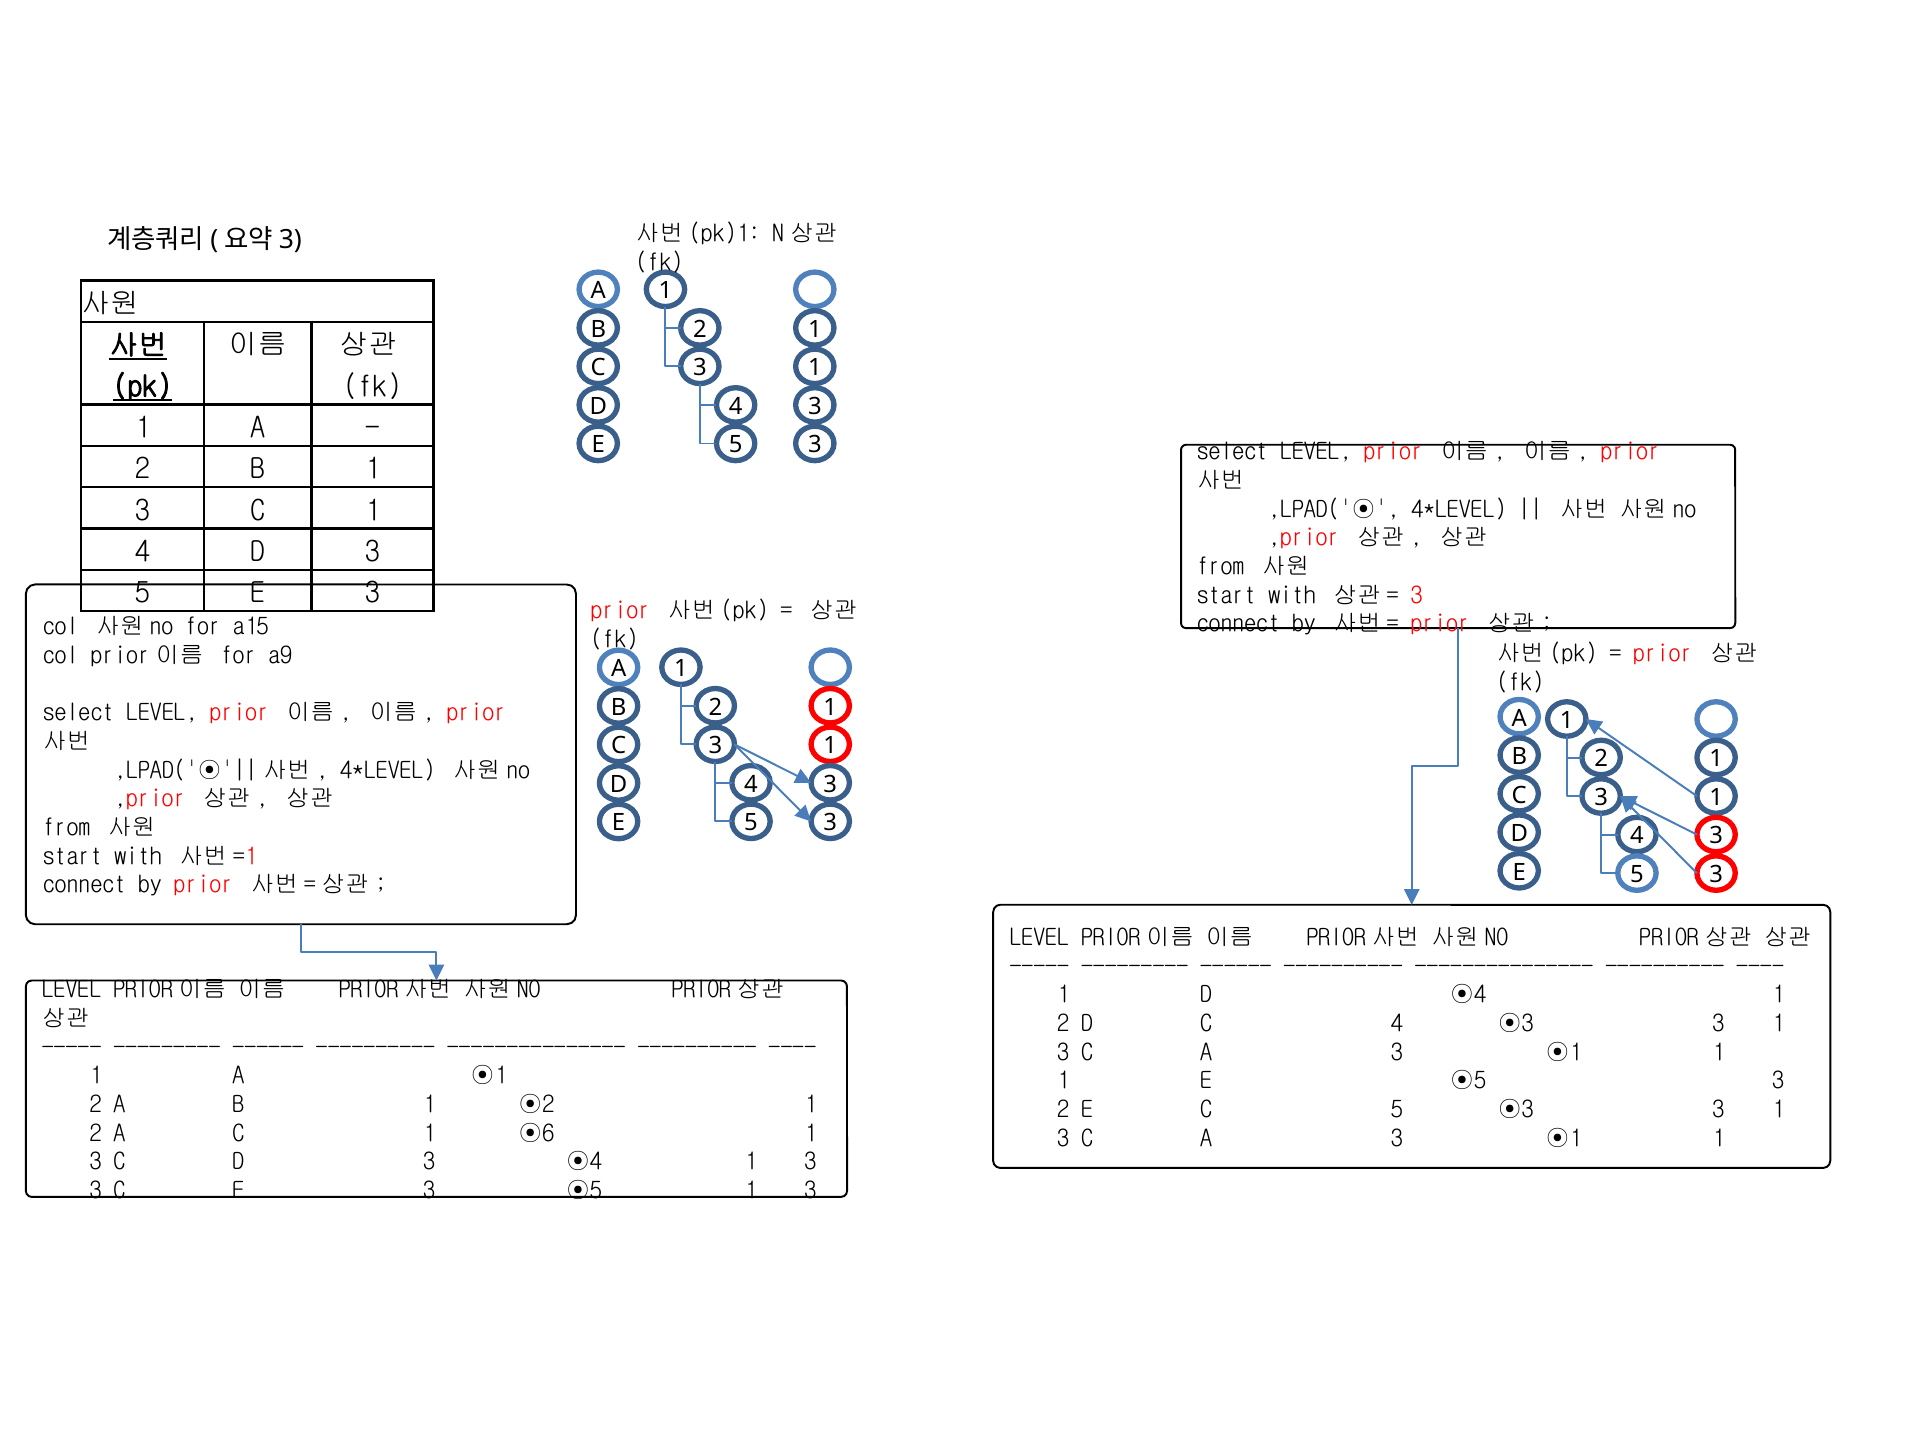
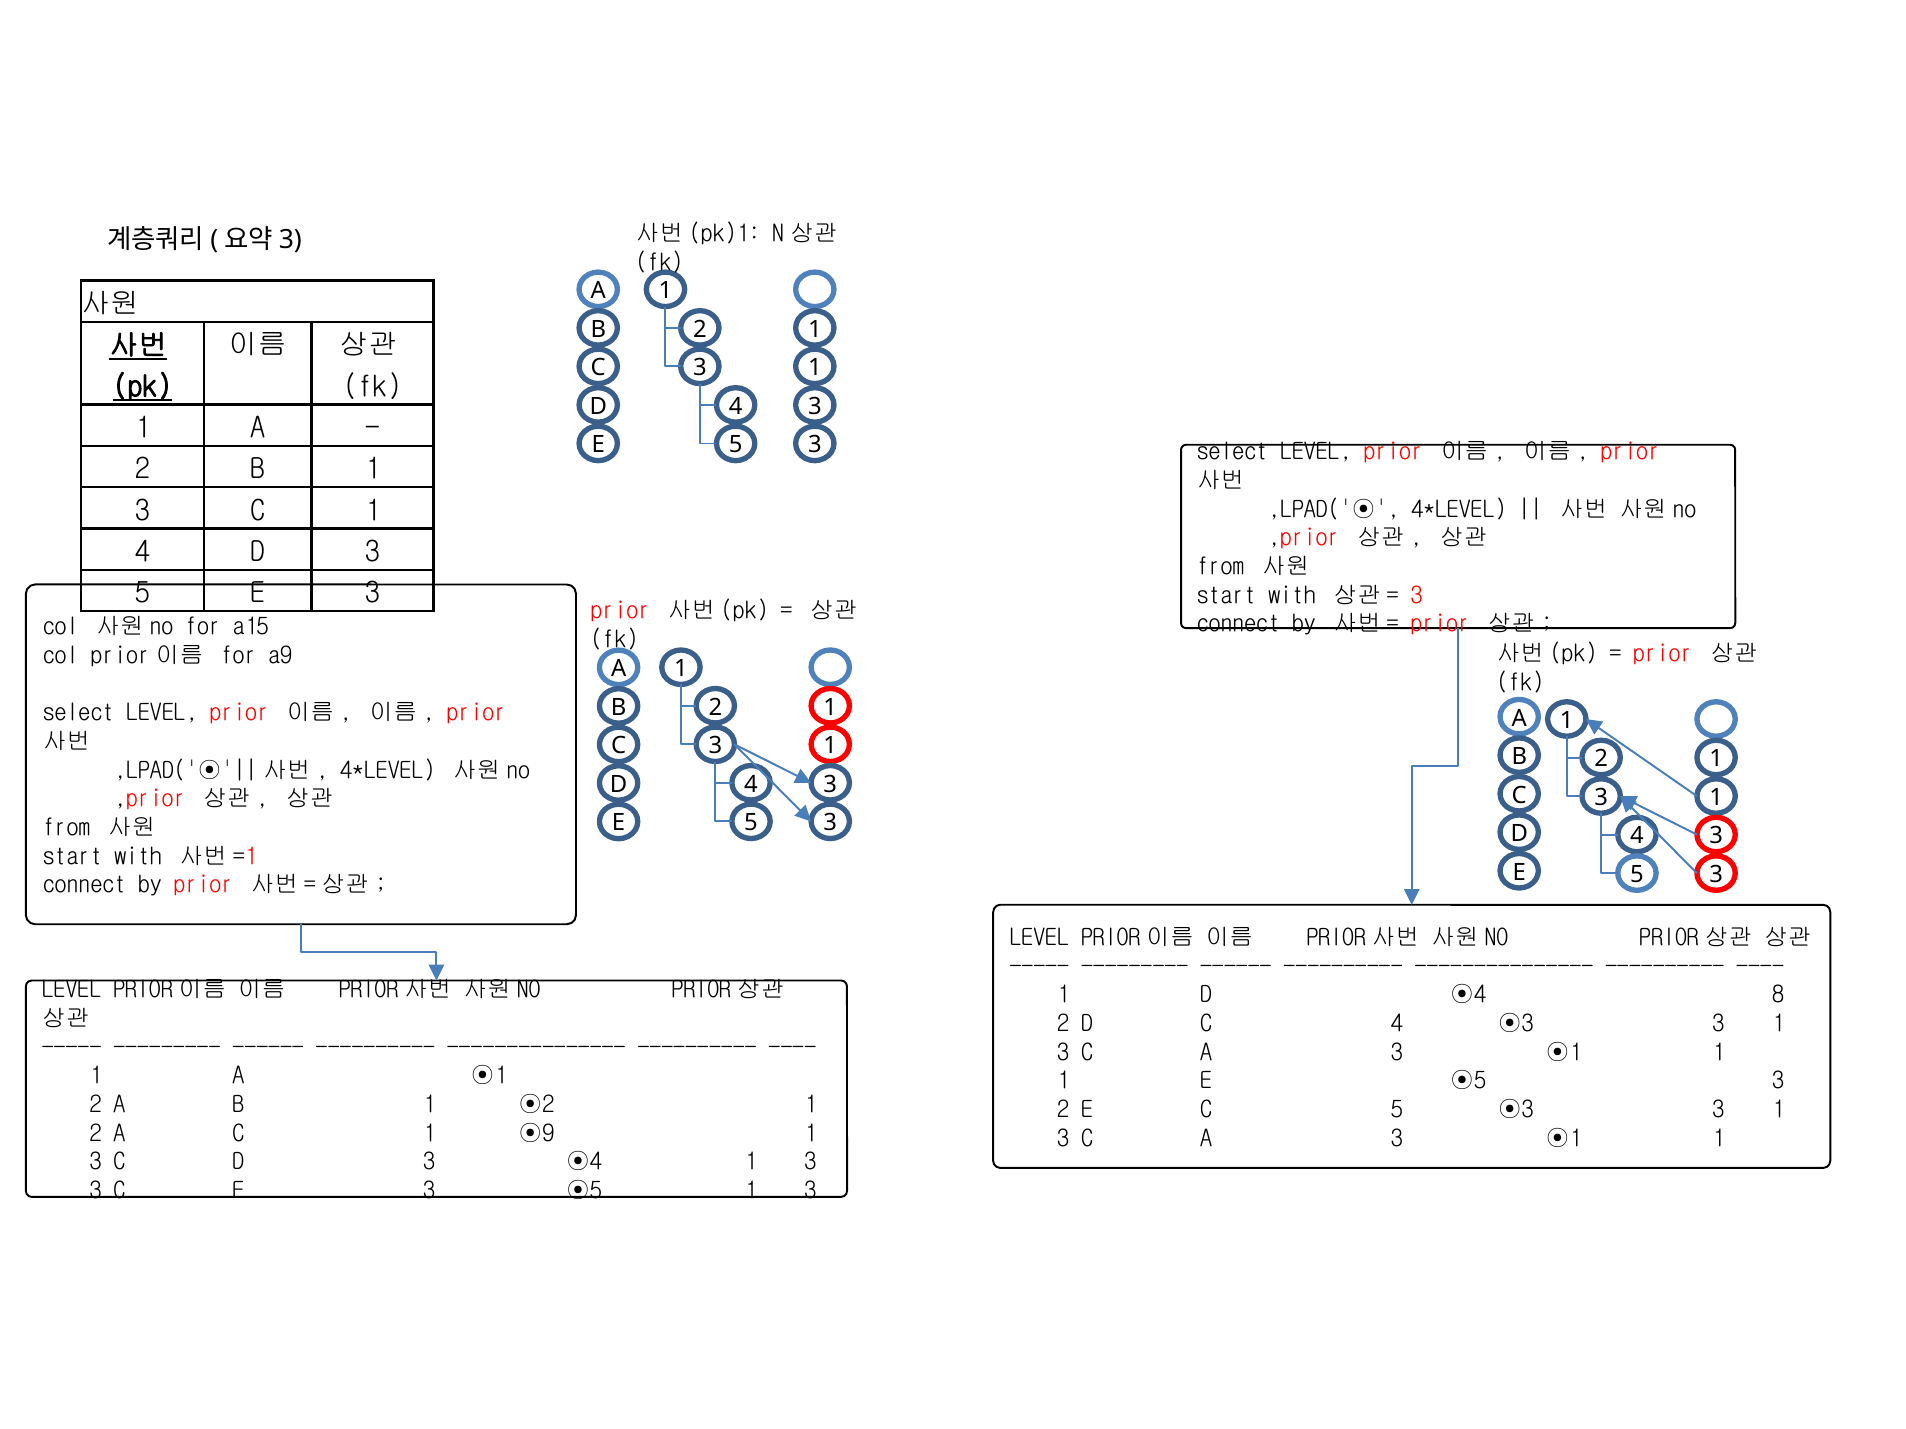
D ⊙4 1: 1 -> 8
⊙6: ⊙6 -> ⊙9
